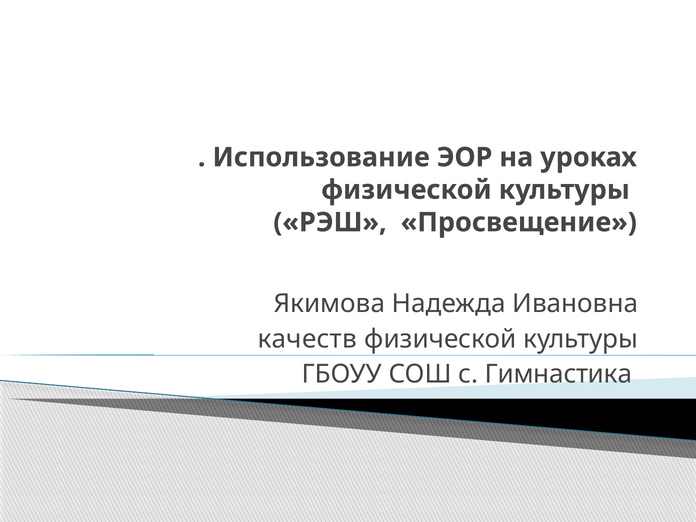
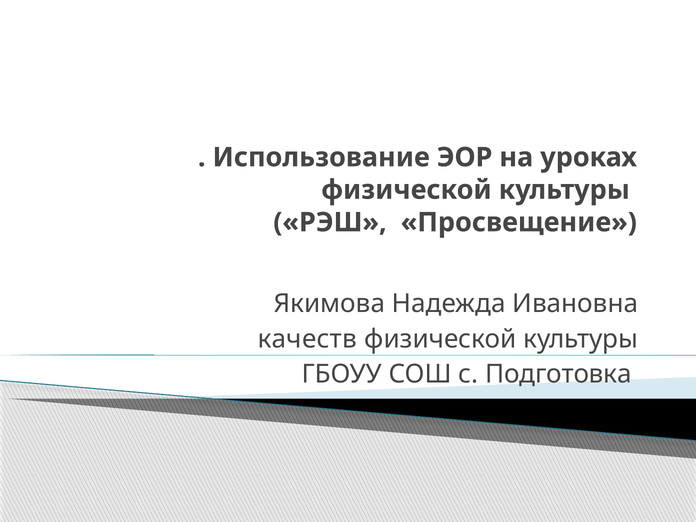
Гимнастика: Гимнастика -> Подготовка
